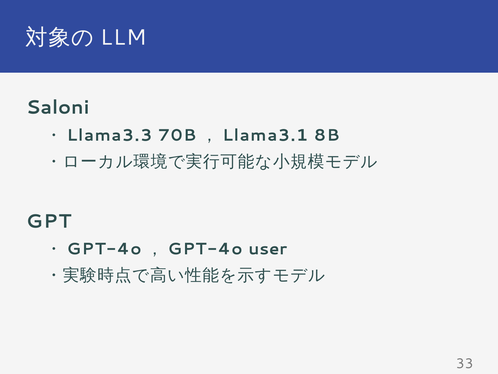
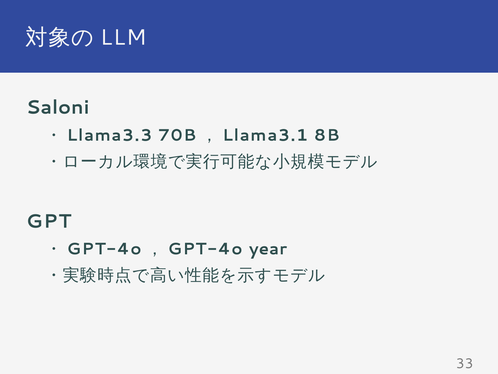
user: user -> year
